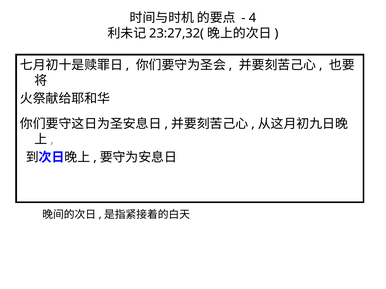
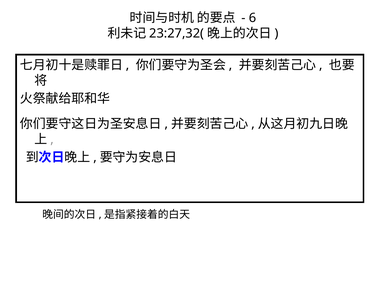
4: 4 -> 6
